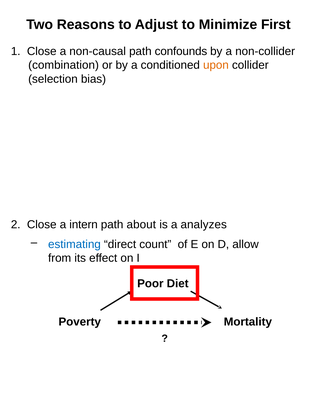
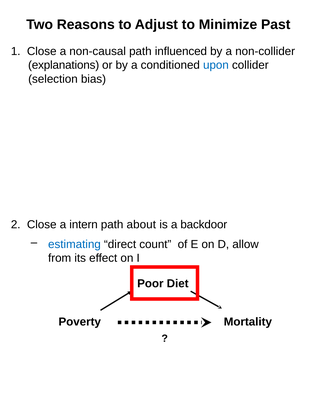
First: First -> Past
confounds: confounds -> influenced
combination: combination -> explanations
upon colour: orange -> blue
analyzes: analyzes -> backdoor
